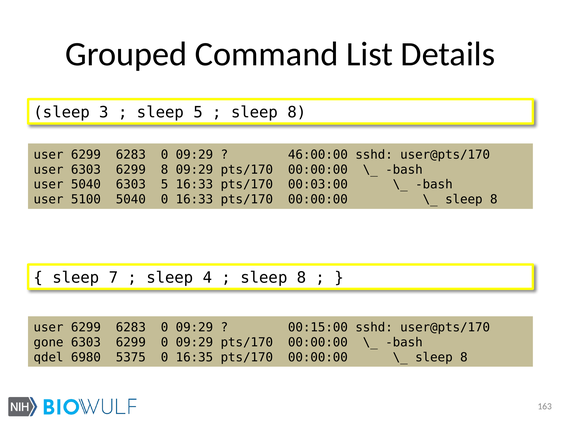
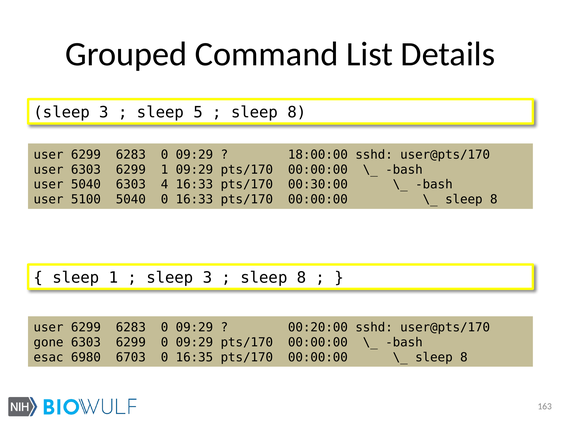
46:00:00: 46:00:00 -> 18:00:00
6299 8: 8 -> 1
6303 5: 5 -> 4
00:03:00: 00:03:00 -> 00:30:00
sleep 7: 7 -> 1
4 at (207, 278): 4 -> 3
00:15:00: 00:15:00 -> 00:20:00
qdel: qdel -> esac
5375: 5375 -> 6703
